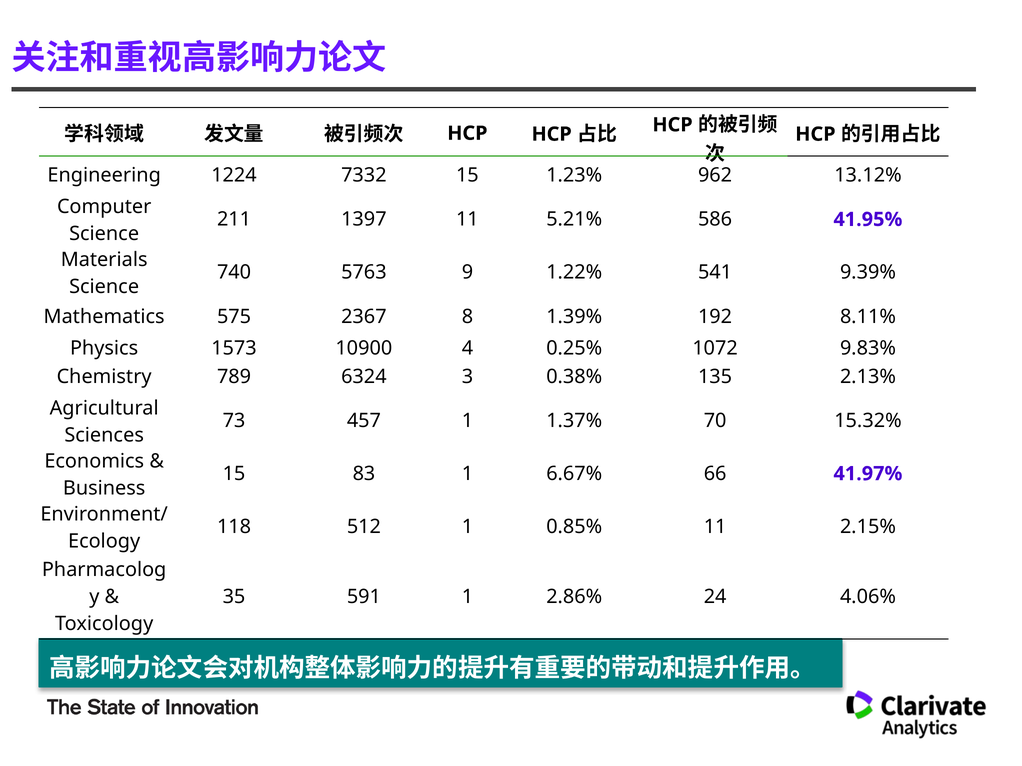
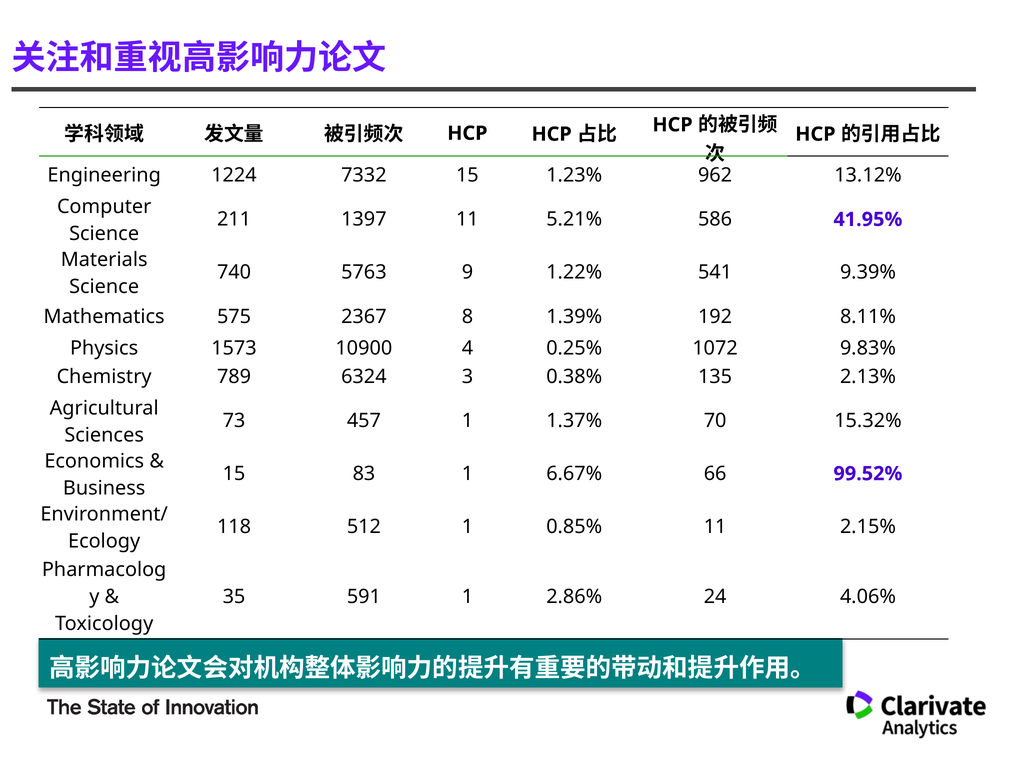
41.97%: 41.97% -> 99.52%
